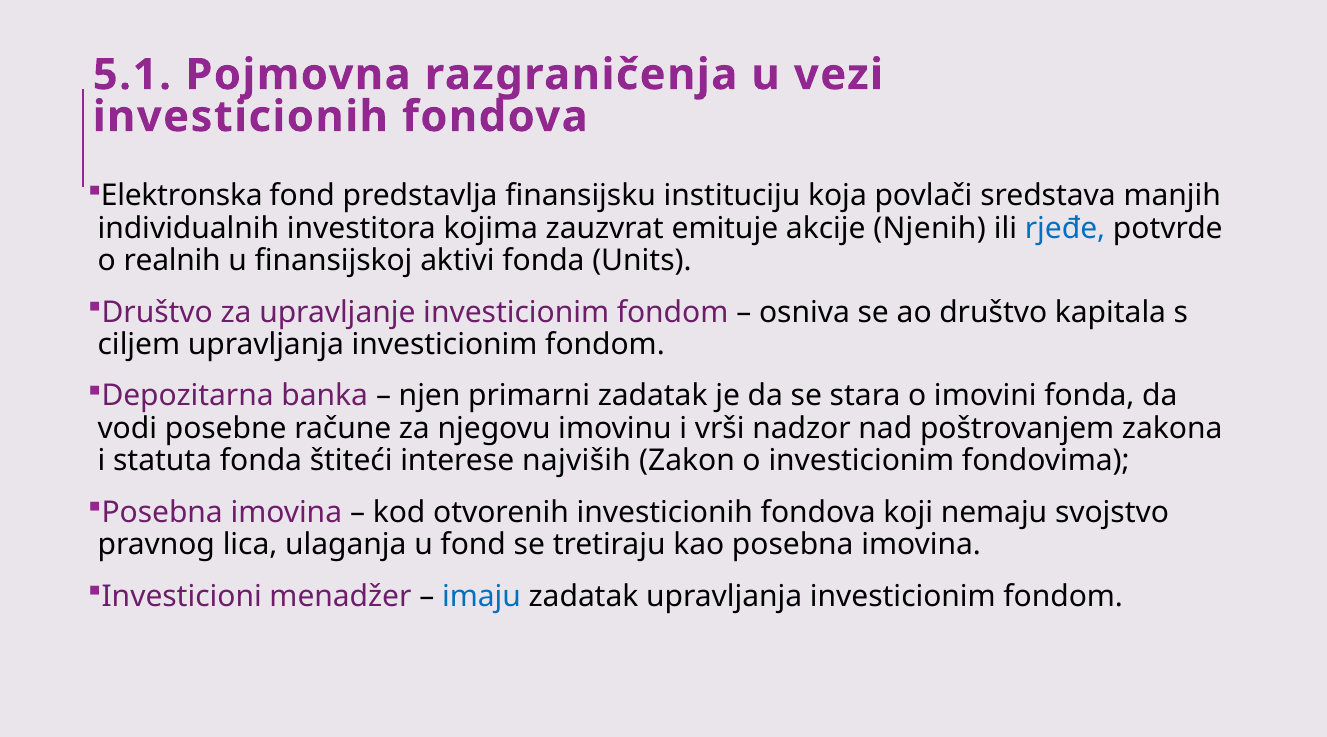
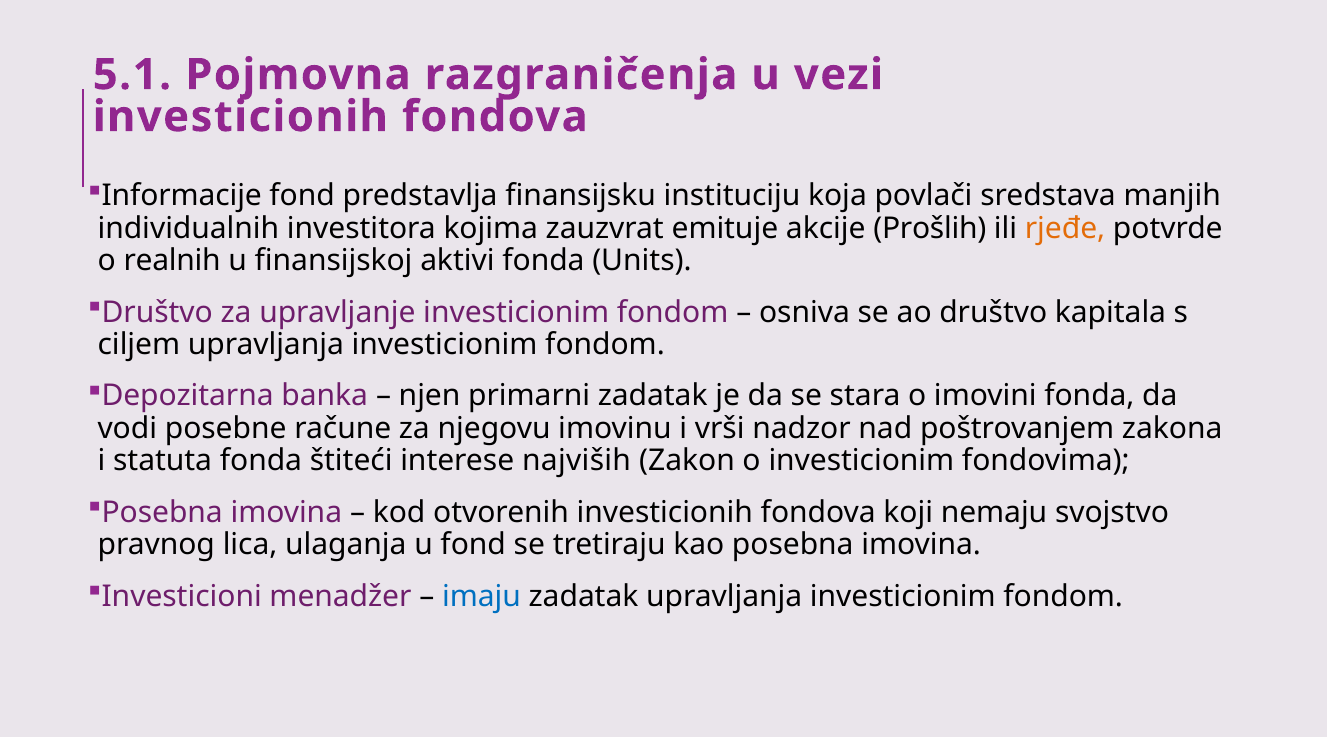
Elektronska: Elektronska -> Informacije
Njenih: Njenih -> Prošlih
rjeđe colour: blue -> orange
